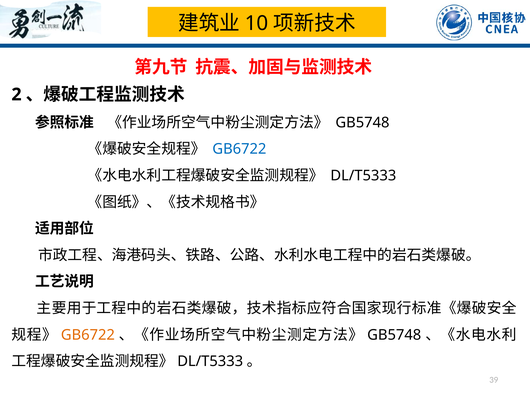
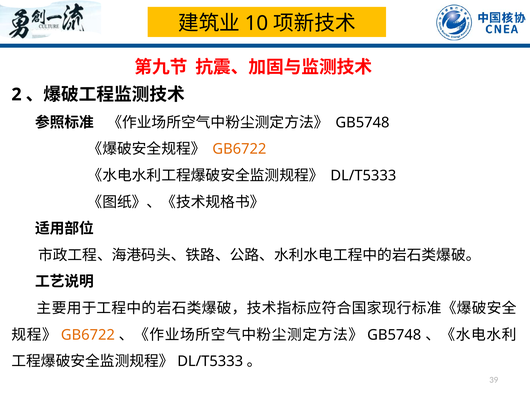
GB6722 at (239, 149) colour: blue -> orange
